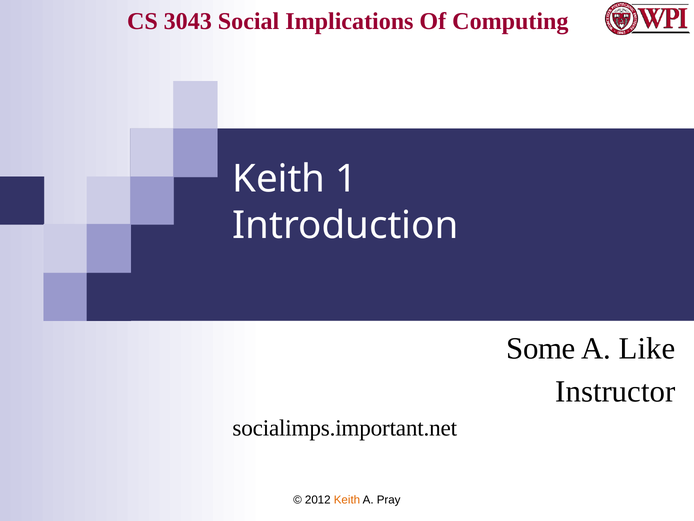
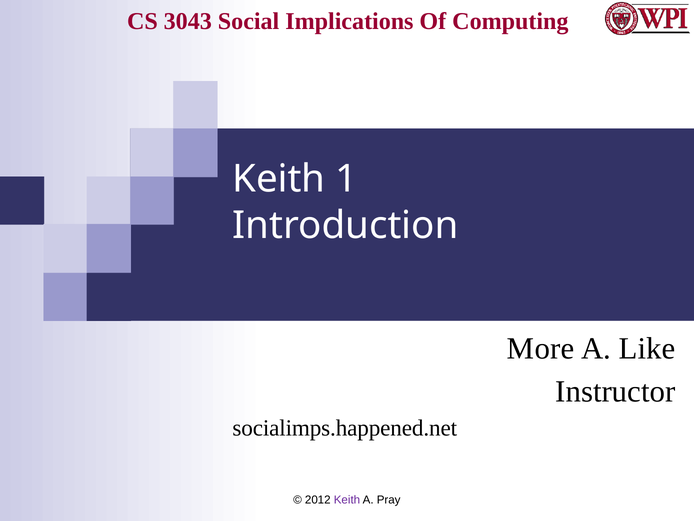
Some: Some -> More
socialimps.important.net: socialimps.important.net -> socialimps.happened.net
Keith at (347, 499) colour: orange -> purple
